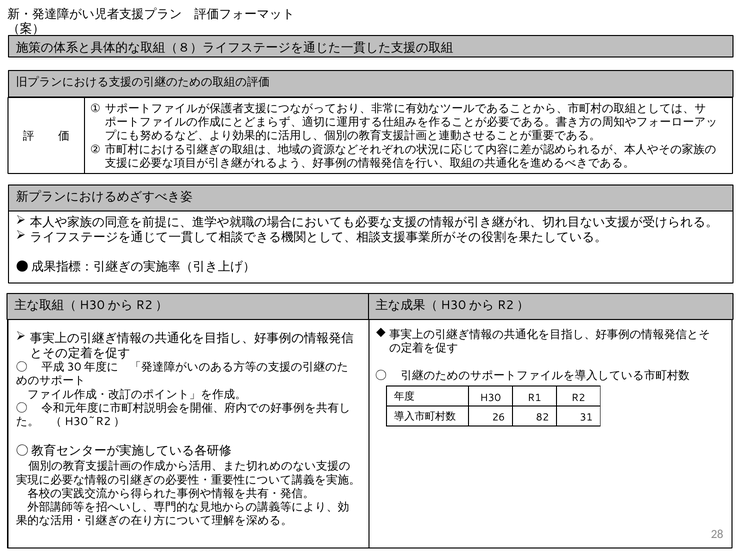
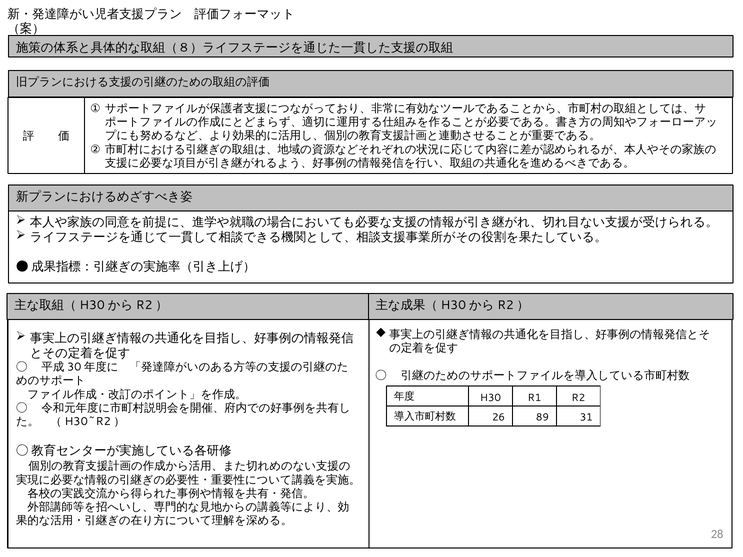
82: 82 -> 89
